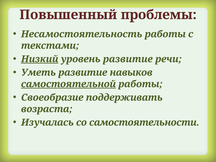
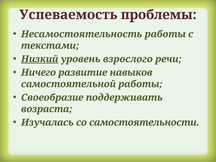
Повышенный: Повышенный -> Успеваемость
уровень развитие: развитие -> взрослого
Уметь: Уметь -> Ничего
самостоятельной underline: present -> none
